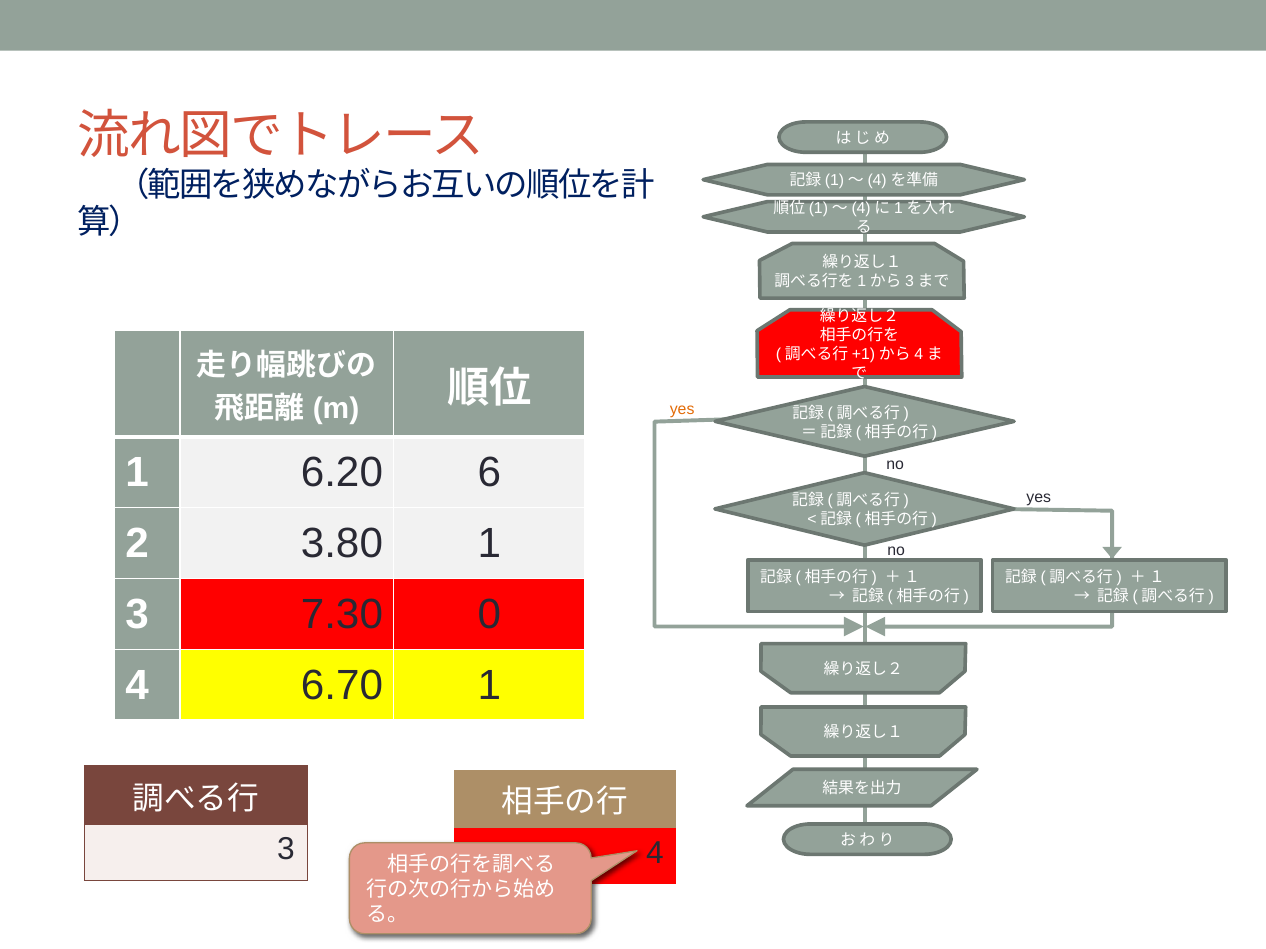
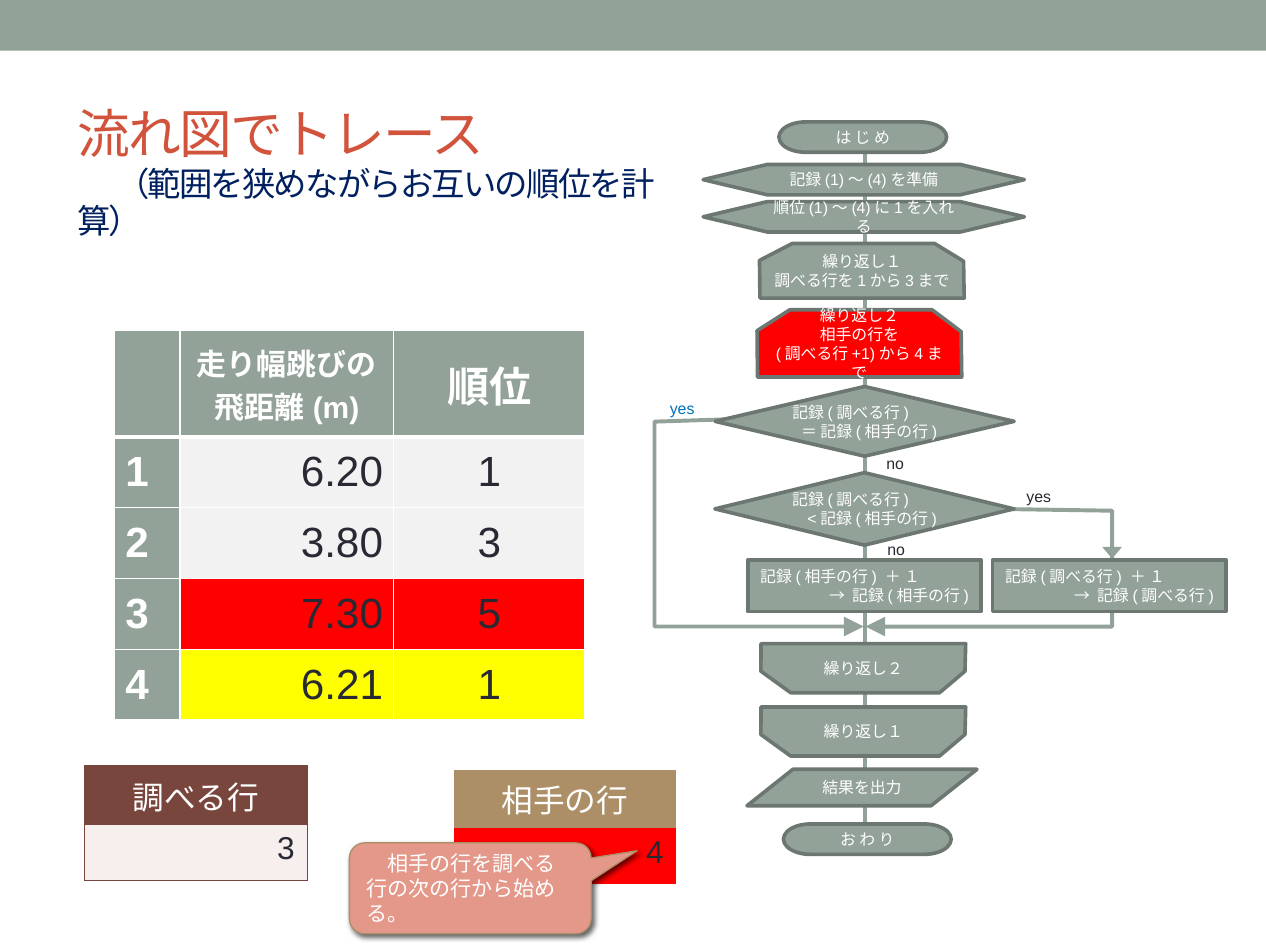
yes at (682, 410) colour: orange -> blue
6.20 6: 6 -> 1
3.80 1: 1 -> 3
0: 0 -> 5
6.70: 6.70 -> 6.21
